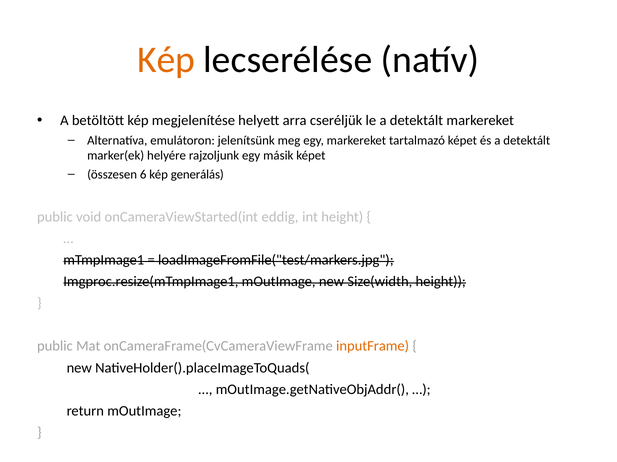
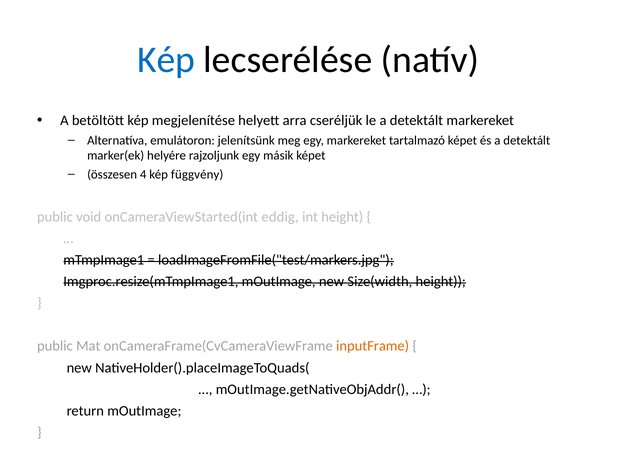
Kép at (166, 60) colour: orange -> blue
6: 6 -> 4
generálás: generálás -> függvény
